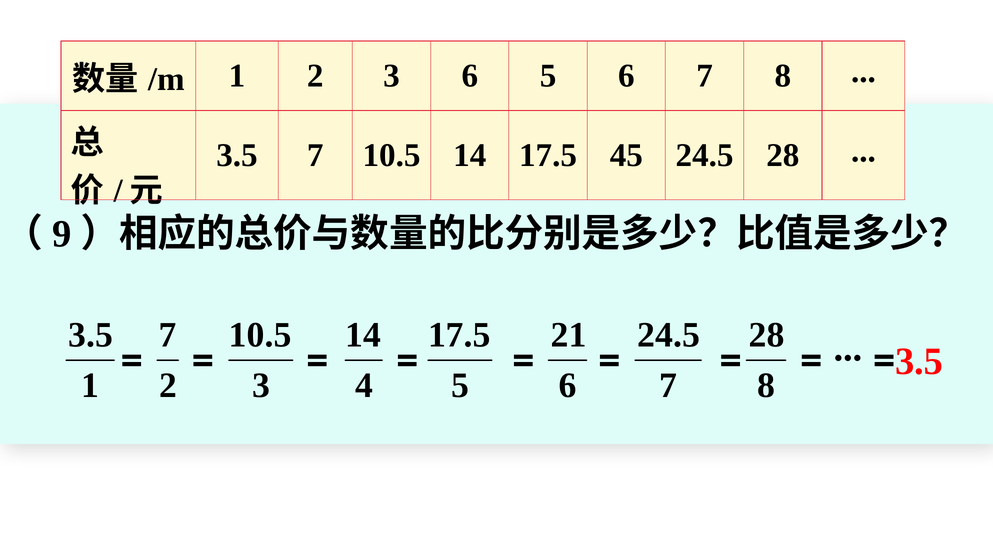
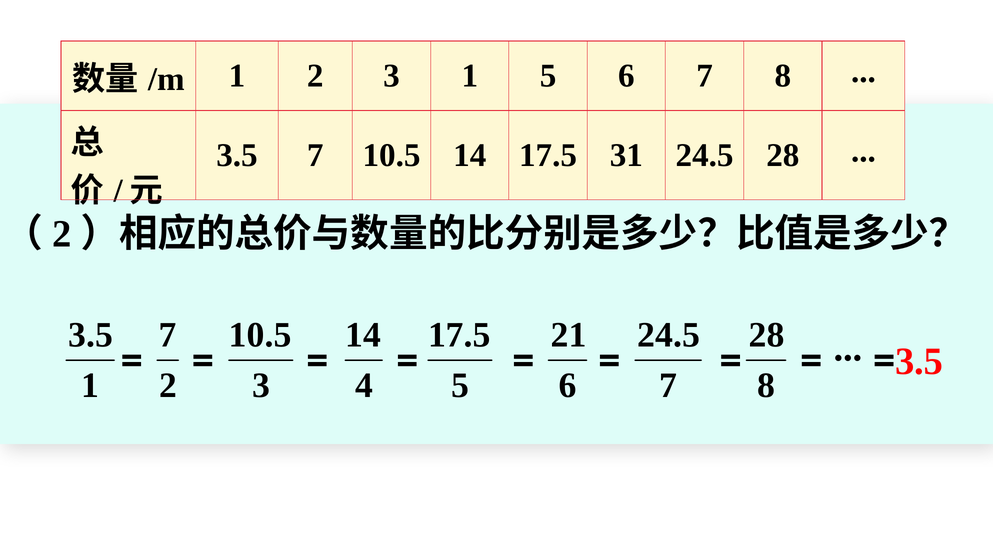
3 6: 6 -> 1
45: 45 -> 31
9 at (62, 234): 9 -> 2
